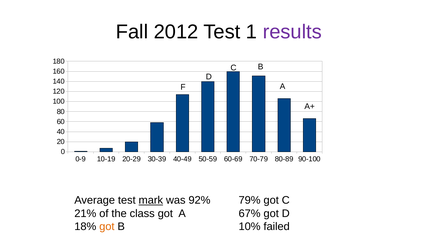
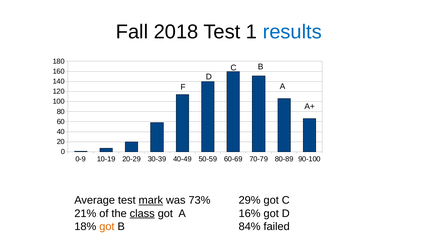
2012: 2012 -> 2018
results colour: purple -> blue
92%: 92% -> 73%
79%: 79% -> 29%
class underline: none -> present
67%: 67% -> 16%
10%: 10% -> 84%
